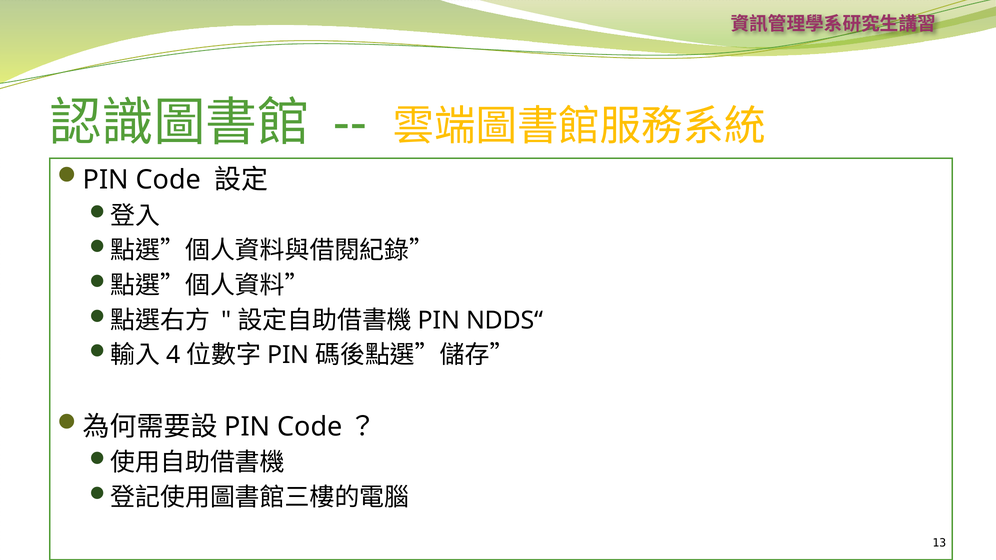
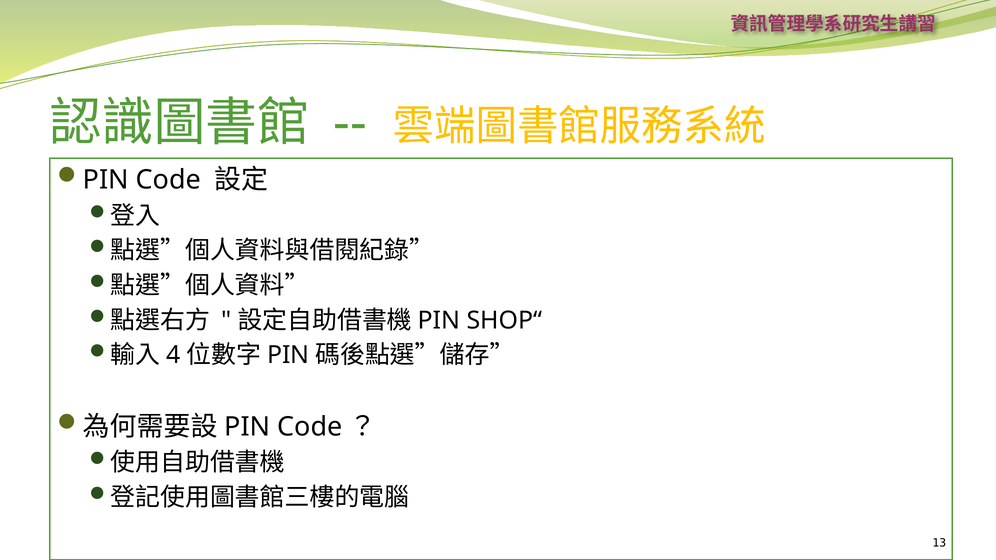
NDDS“: NDDS“ -> SHOP“
